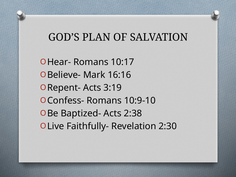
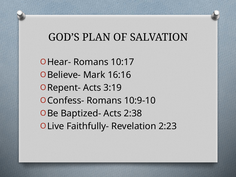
2:30: 2:30 -> 2:23
